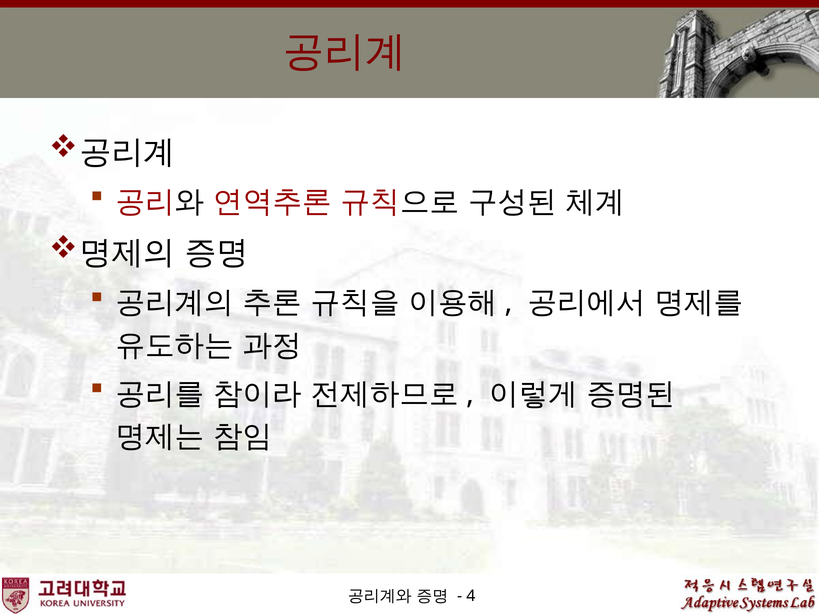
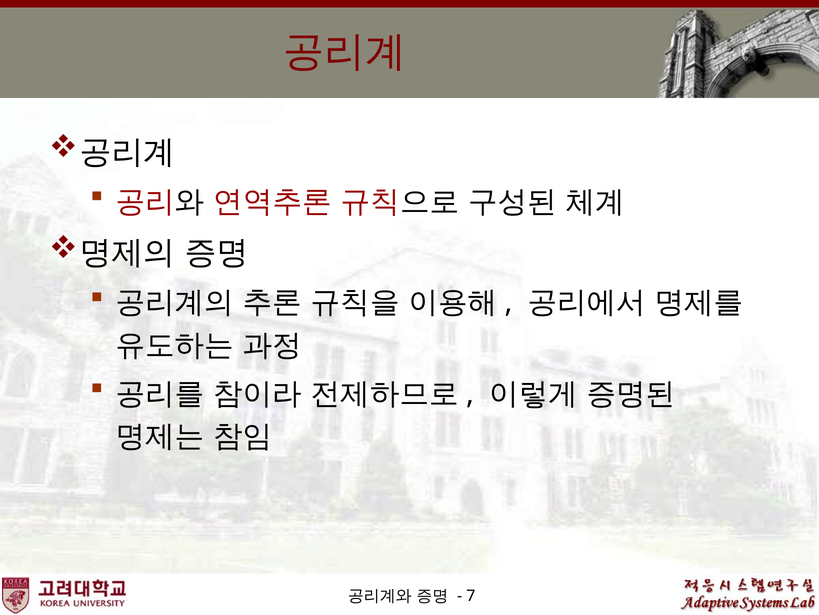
4: 4 -> 7
